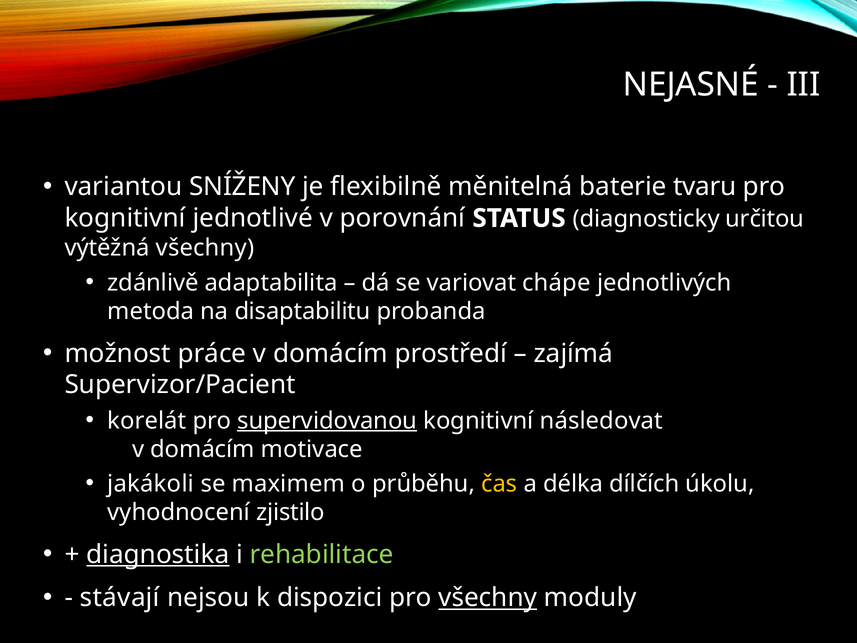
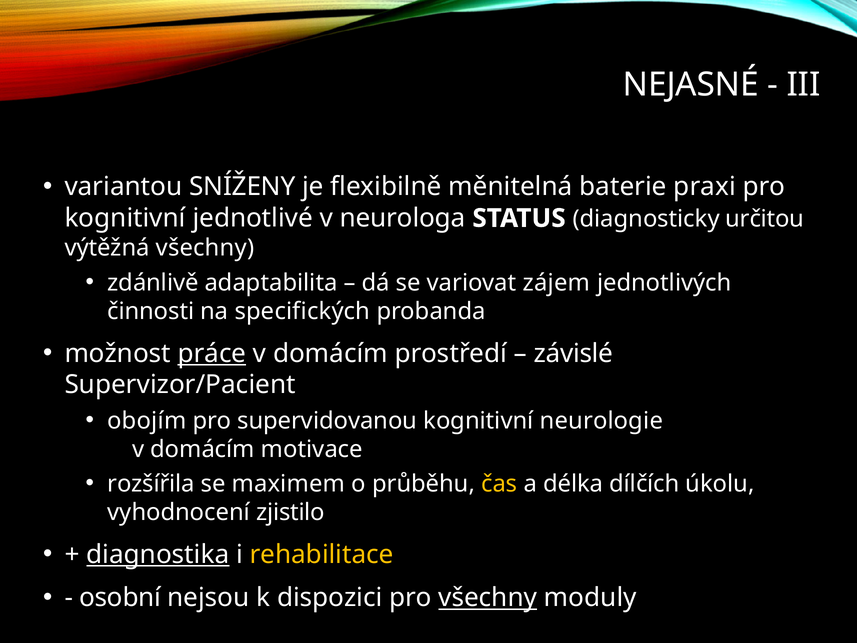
tvaru: tvaru -> praxi
porovnání: porovnání -> neurologa
chápe: chápe -> zájem
metoda: metoda -> činnosti
disaptabilitu: disaptabilitu -> specifických
práce underline: none -> present
zajímá: zajímá -> závislé
korelát: korelát -> obojím
supervidovanou underline: present -> none
následovat: následovat -> neurologie
jakákoli: jakákoli -> rozšířila
rehabilitace colour: light green -> yellow
stávají: stávají -> osobní
